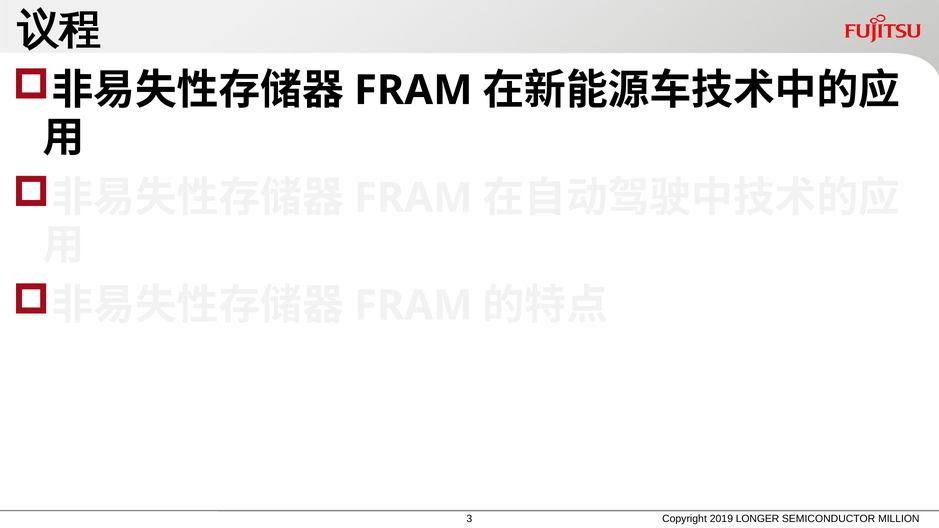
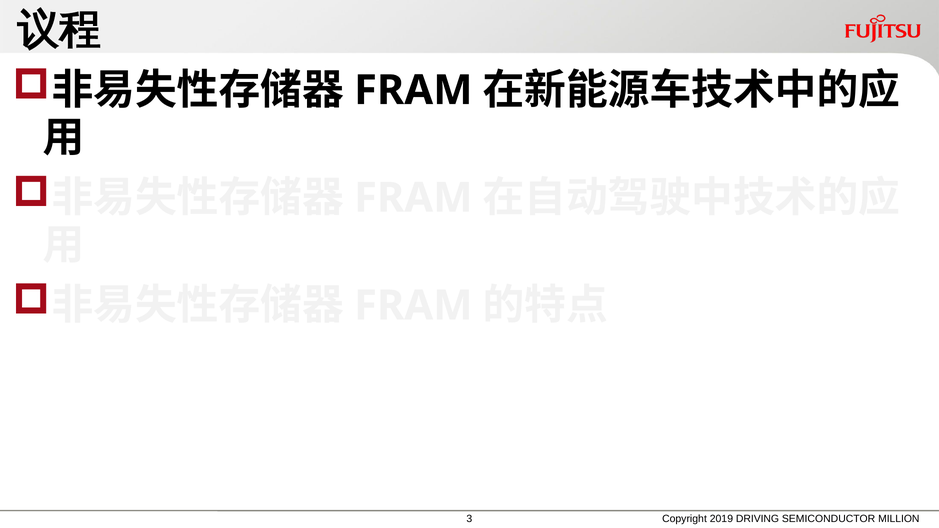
LONGER: LONGER -> DRIVING
